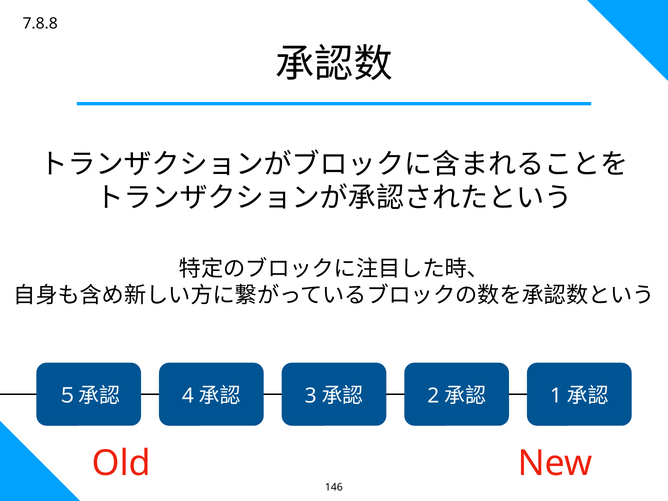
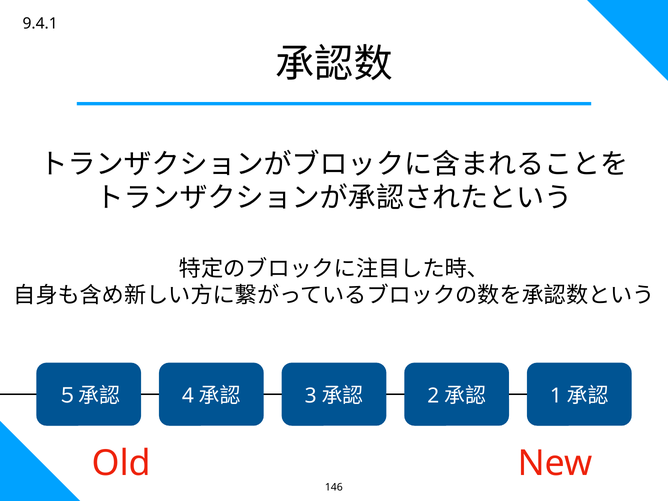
7.8.8: 7.8.8 -> 9.4.1
